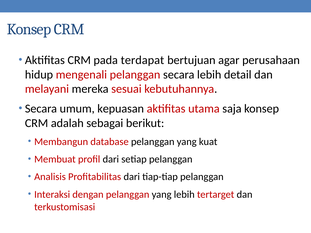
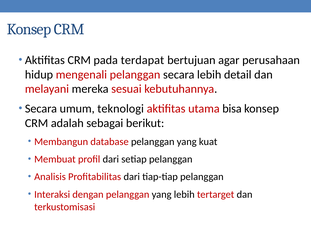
kepuasan: kepuasan -> teknologi
saja: saja -> bisa
